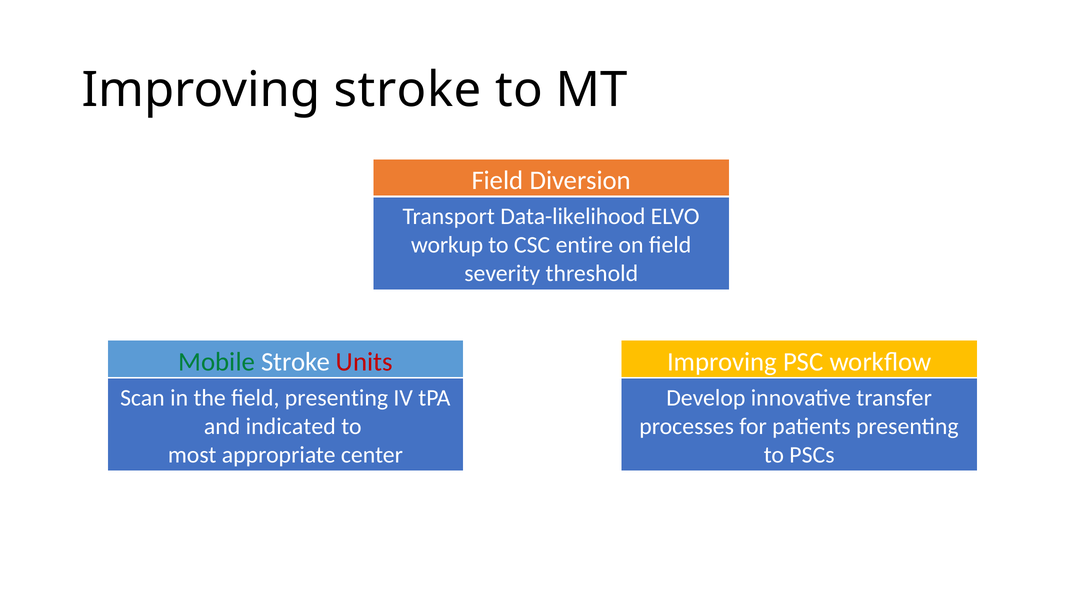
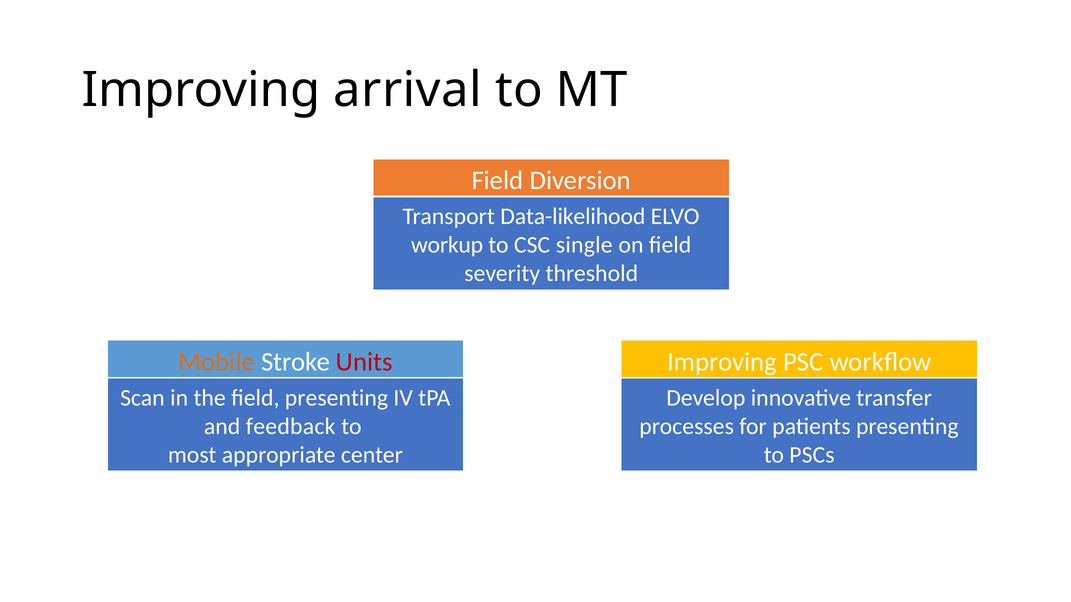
Improving stroke: stroke -> arrival
entire: entire -> single
Mobile colour: green -> orange
indicated: indicated -> feedback
